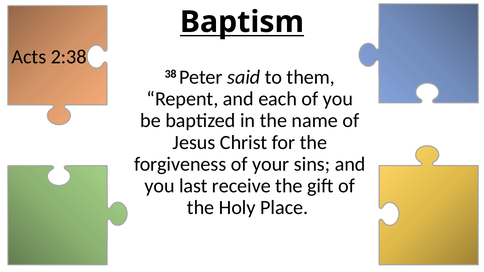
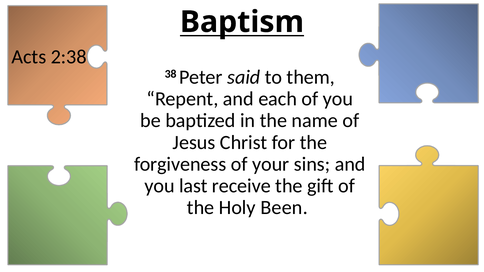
Place: Place -> Been
